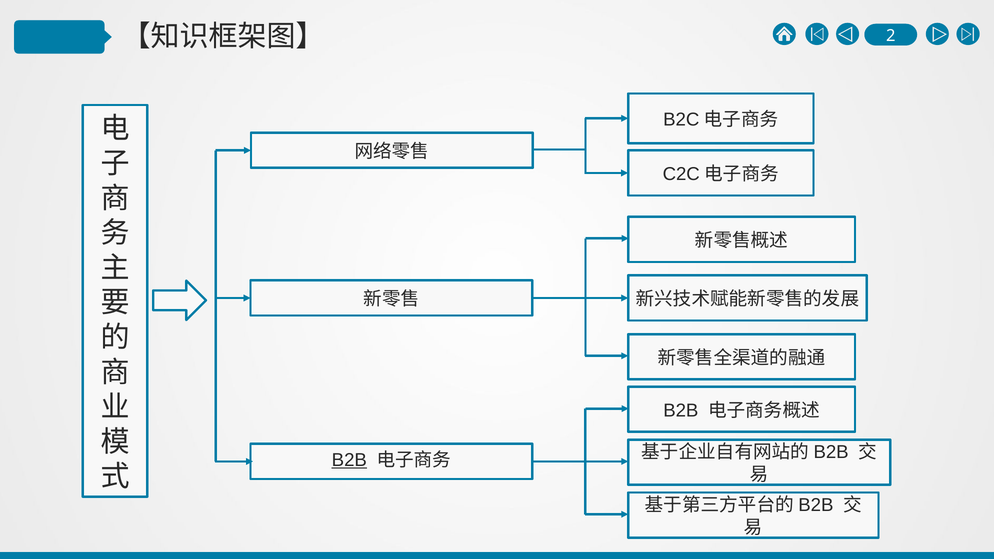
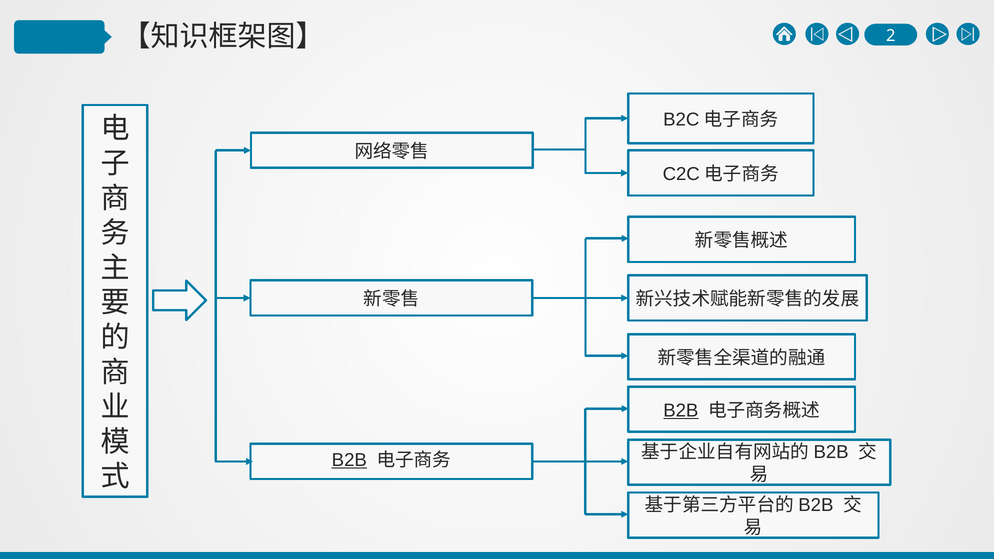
B2B at (681, 410) underline: none -> present
